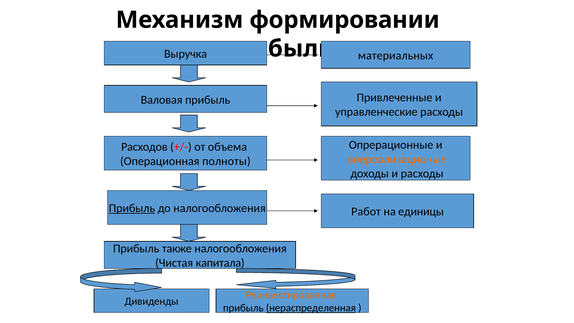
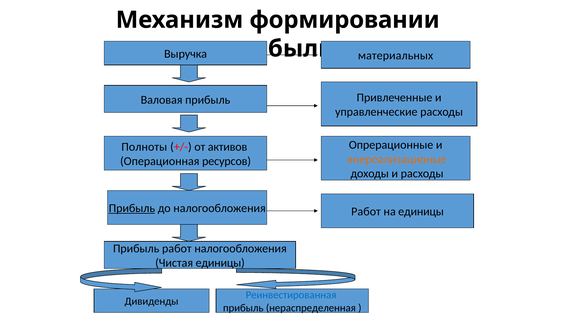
Расходов: Расходов -> Полноты
объема: объема -> активов
полноты: полноты -> ресурсов
Прибыль также: также -> работ
Чистая капитала: капитала -> единицы
Реинвестированная colour: orange -> blue
нераспределенная underline: present -> none
